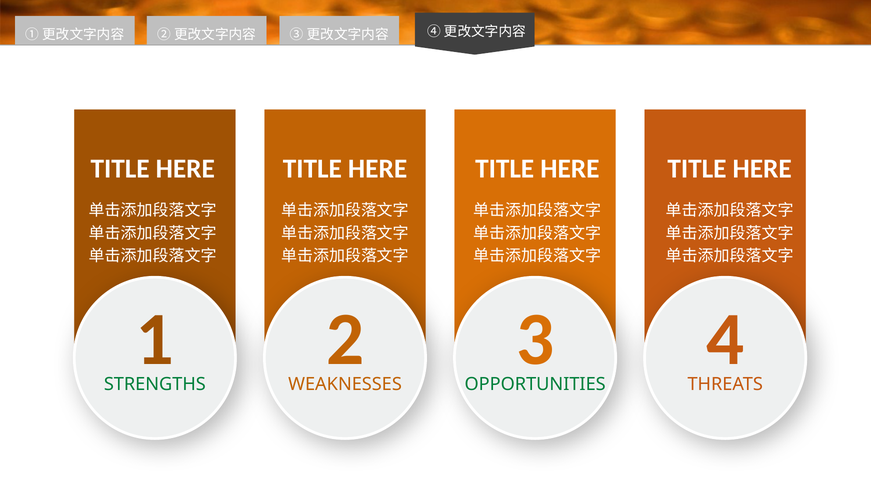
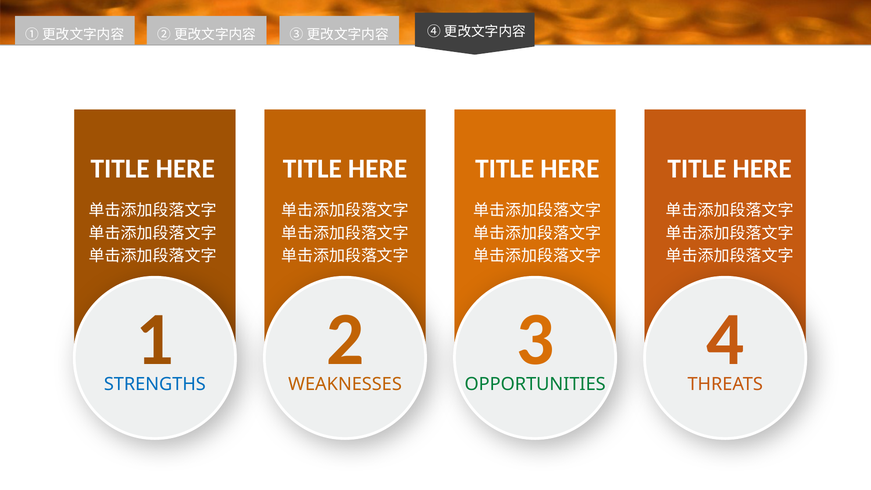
STRENGTHS colour: green -> blue
